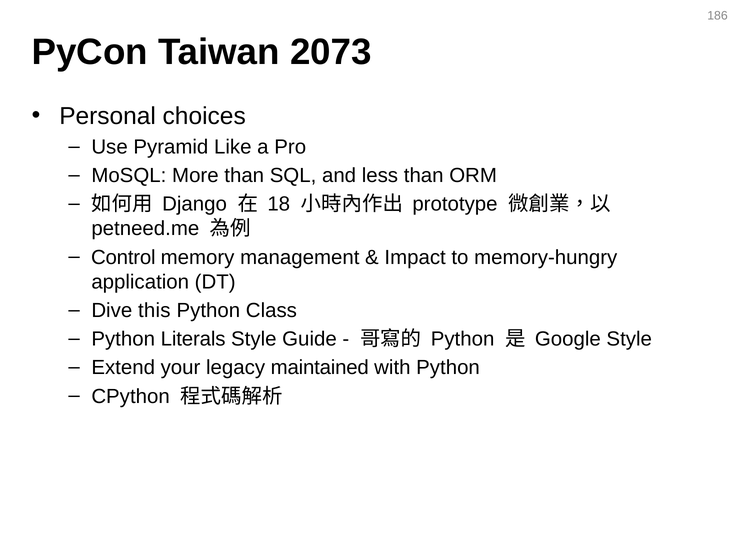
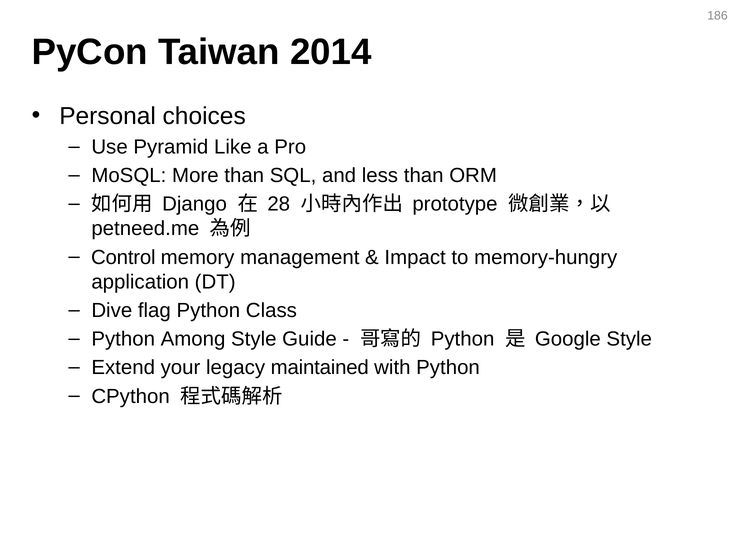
2073: 2073 -> 2014
18: 18 -> 28
this: this -> flag
Literals: Literals -> Among
